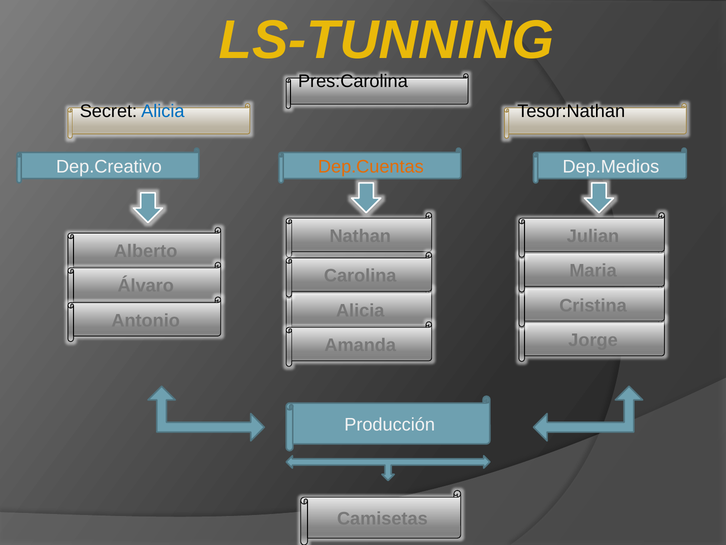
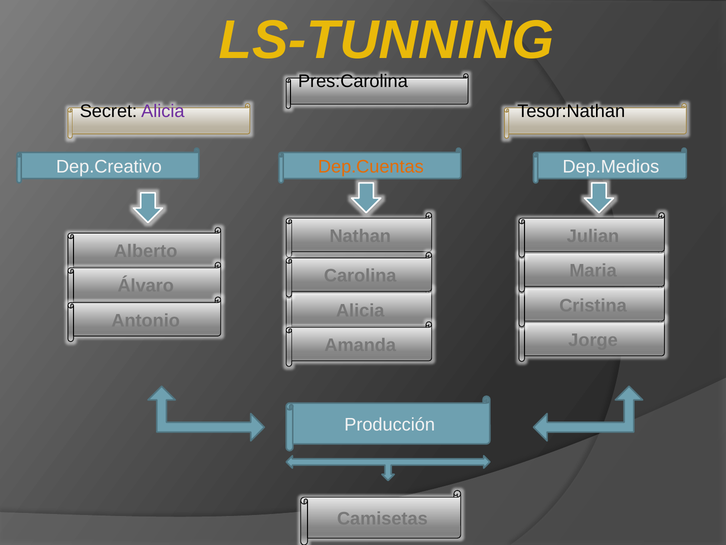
Alicia at (163, 111) colour: blue -> purple
